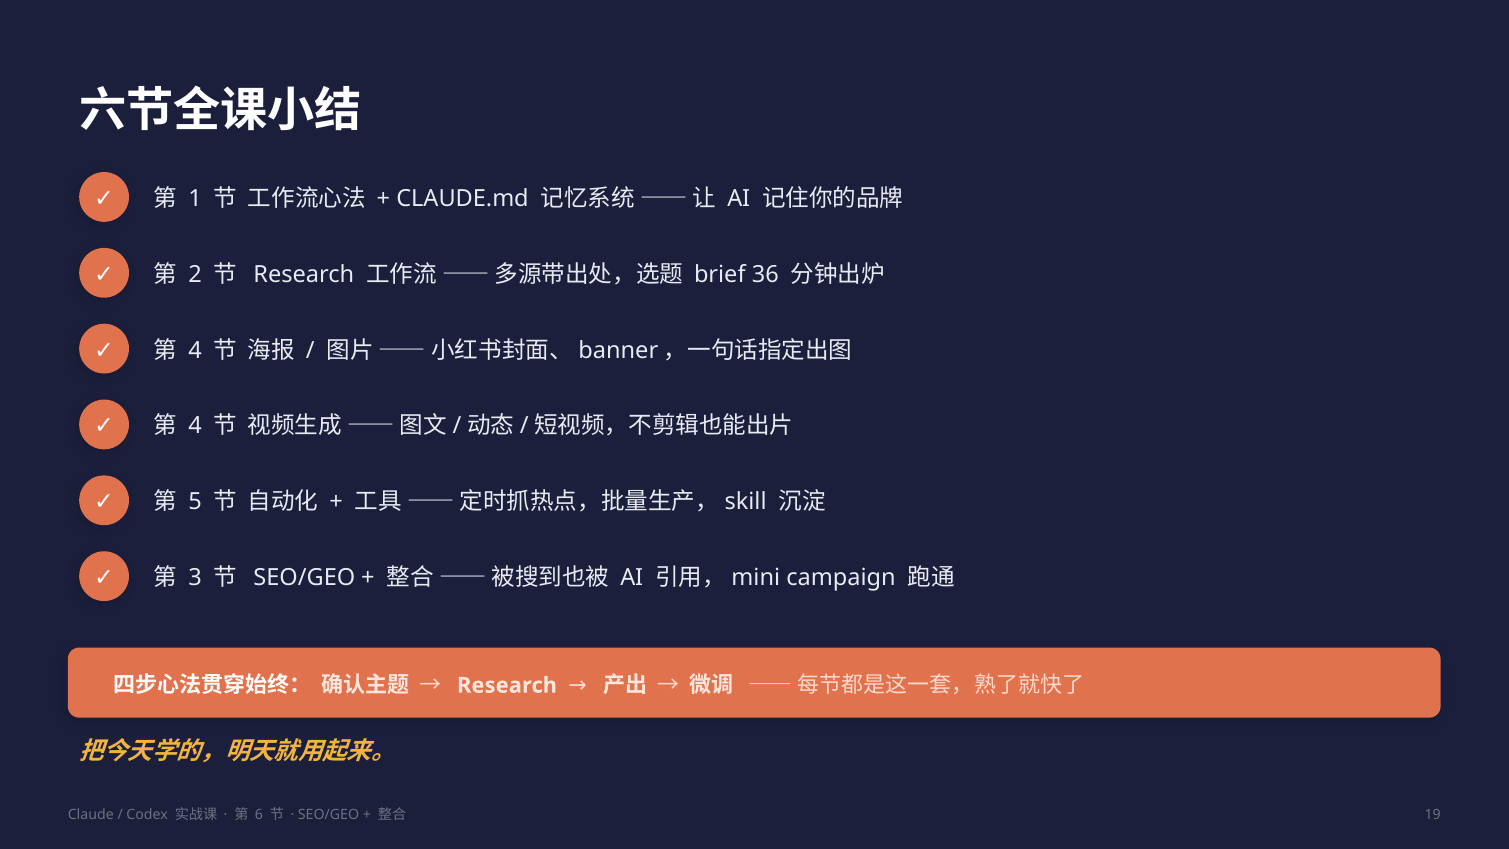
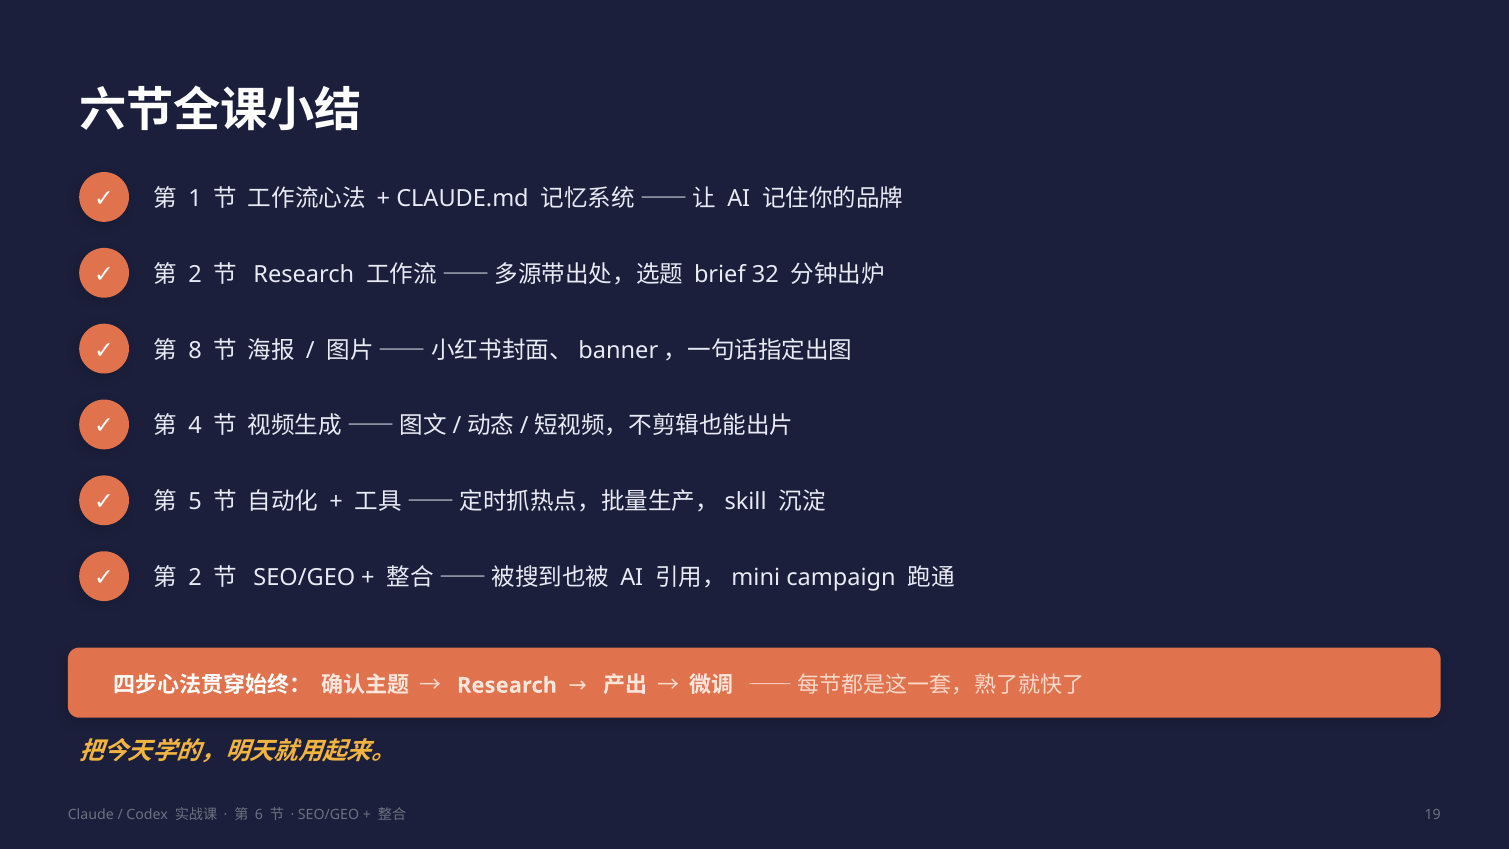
36: 36 -> 32
4 at (195, 350): 4 -> 8
3 at (195, 578): 3 -> 2
